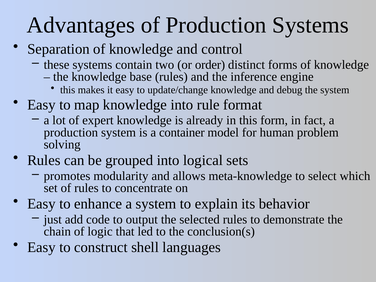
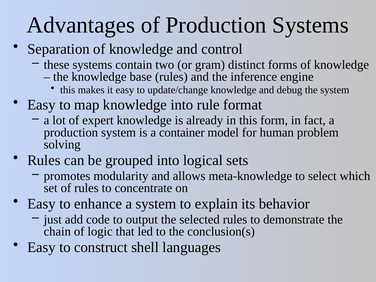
order: order -> gram
